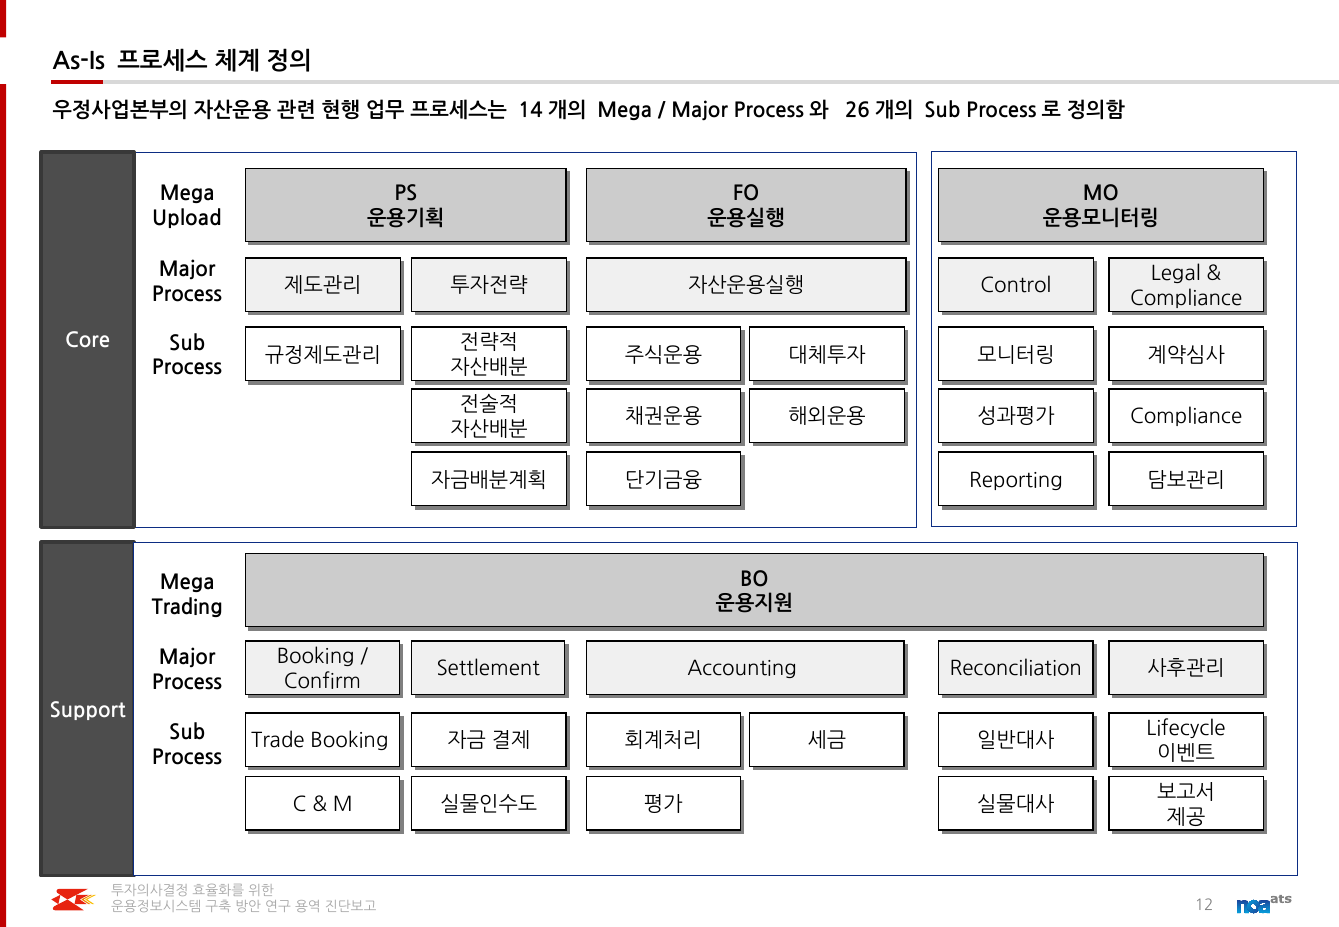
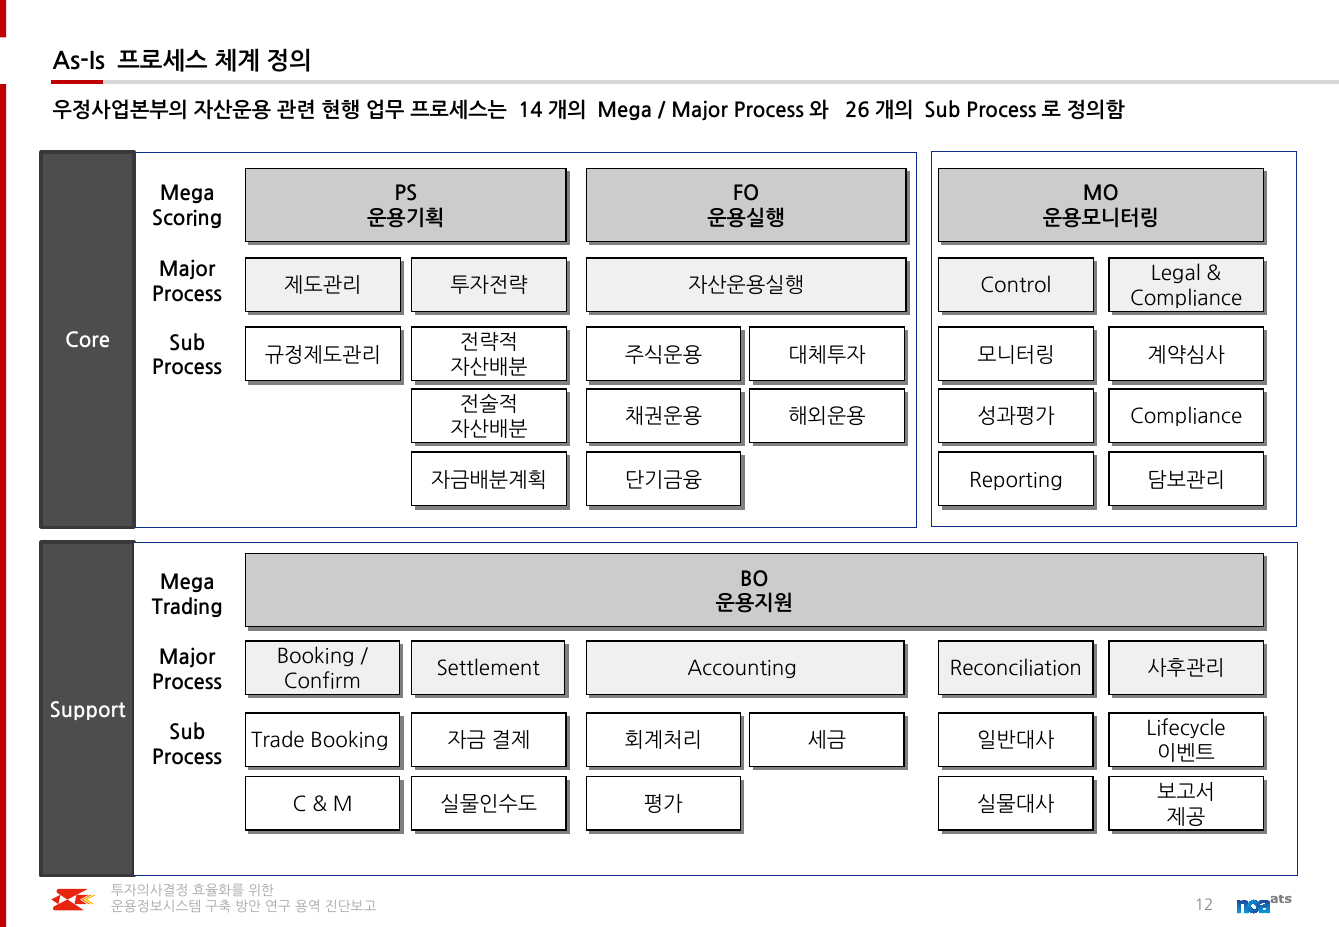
Upload: Upload -> Scoring
